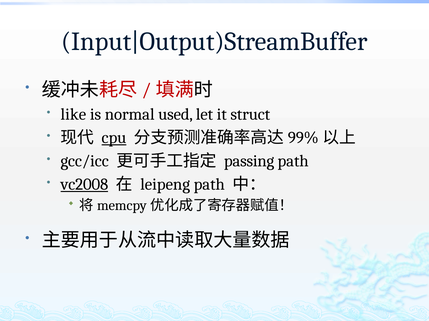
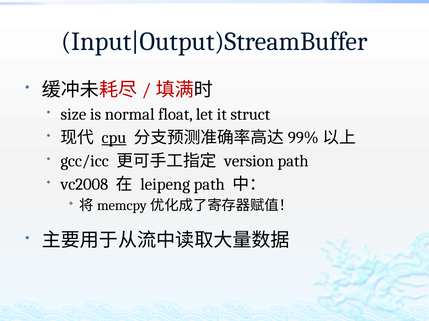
like: like -> size
used: used -> float
passing: passing -> version
vc2008 underline: present -> none
